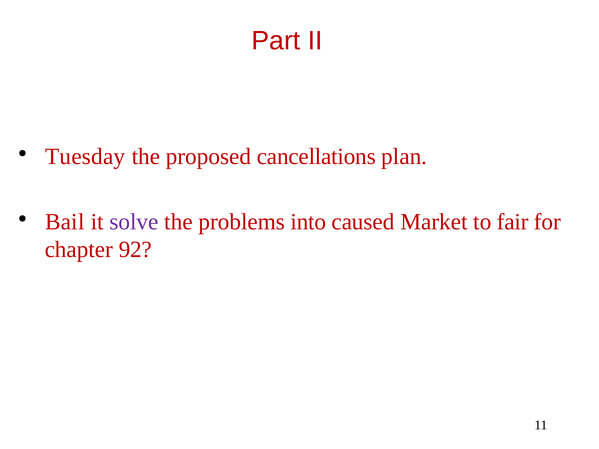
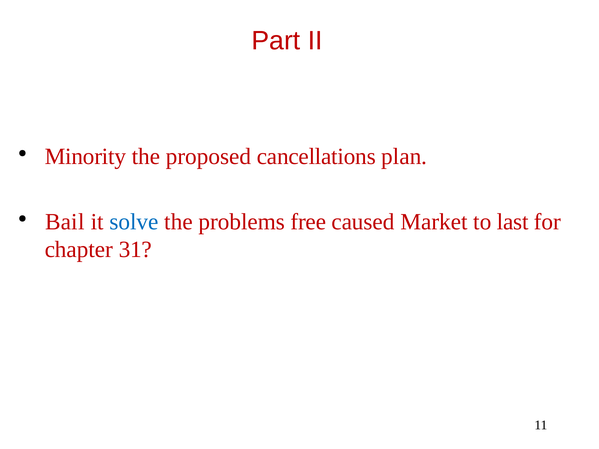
Tuesday: Tuesday -> Minority
solve colour: purple -> blue
into: into -> free
fair: fair -> last
92: 92 -> 31
